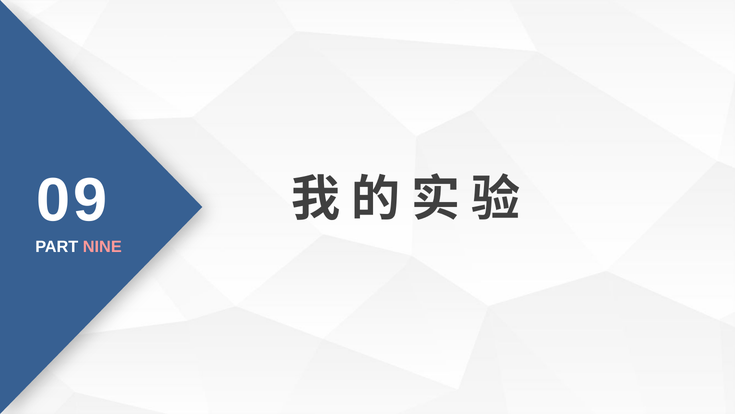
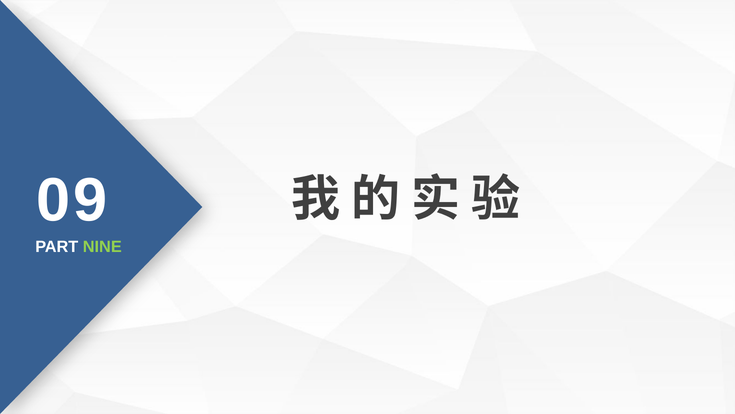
NINE colour: pink -> light green
